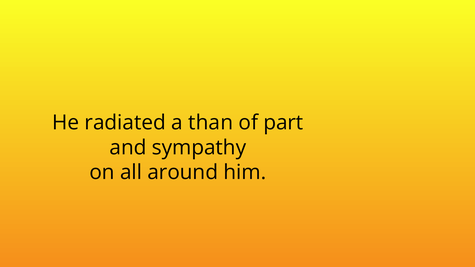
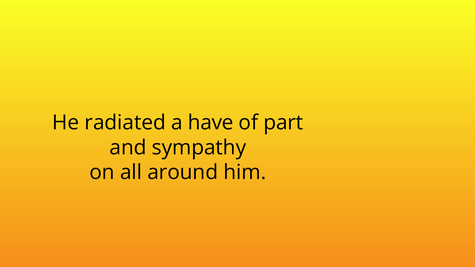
than: than -> have
